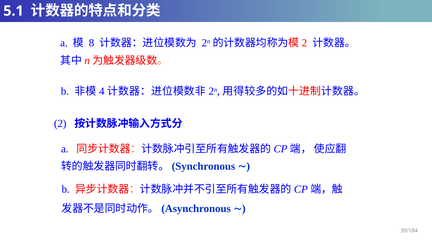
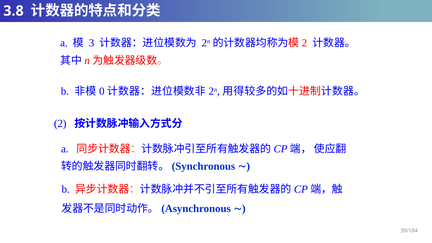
5.1: 5.1 -> 3.8
8: 8 -> 3
4: 4 -> 0
